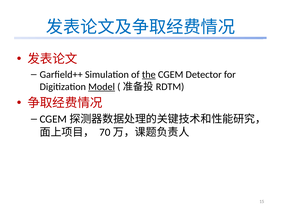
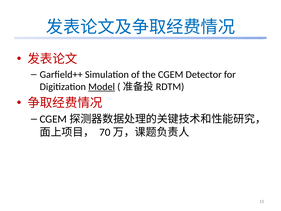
the underline: present -> none
